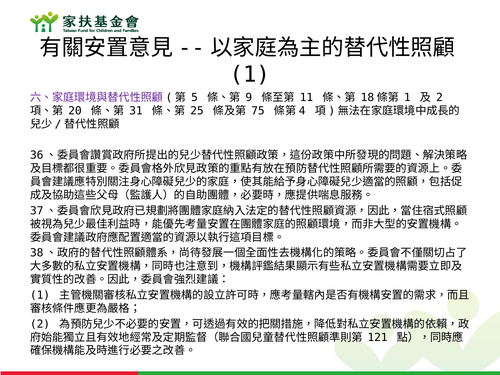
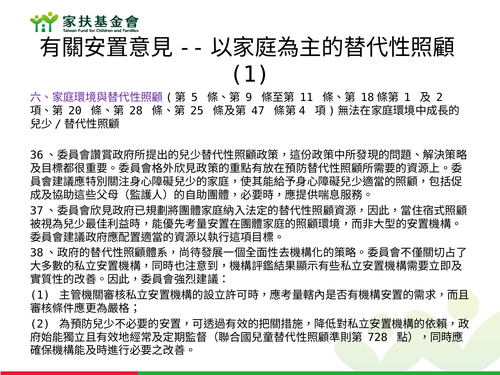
31: 31 -> 28
75: 75 -> 47
121: 121 -> 728
